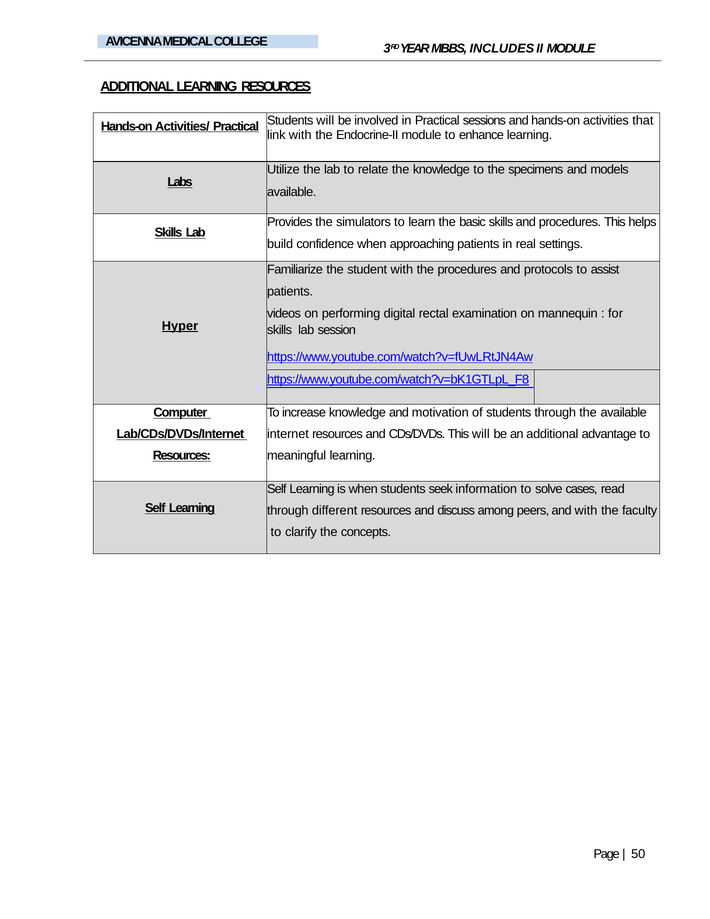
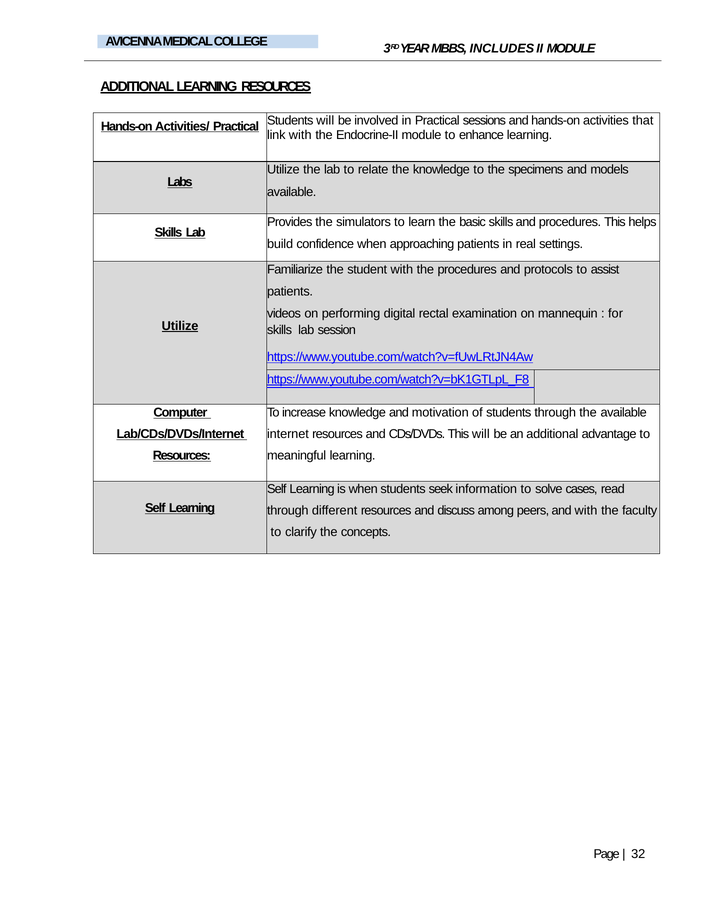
Hyper at (180, 326): Hyper -> Utilize
50: 50 -> 32
